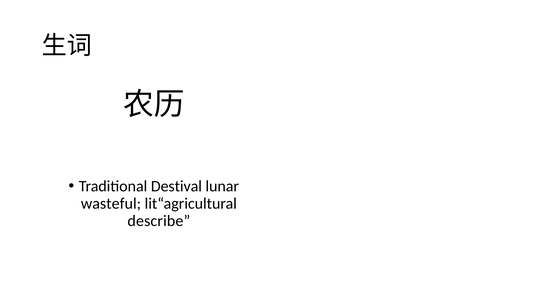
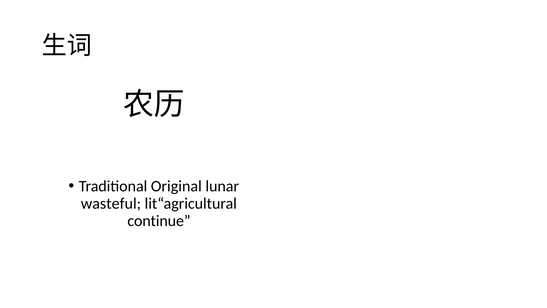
Destival: Destival -> Original
describe: describe -> continue
